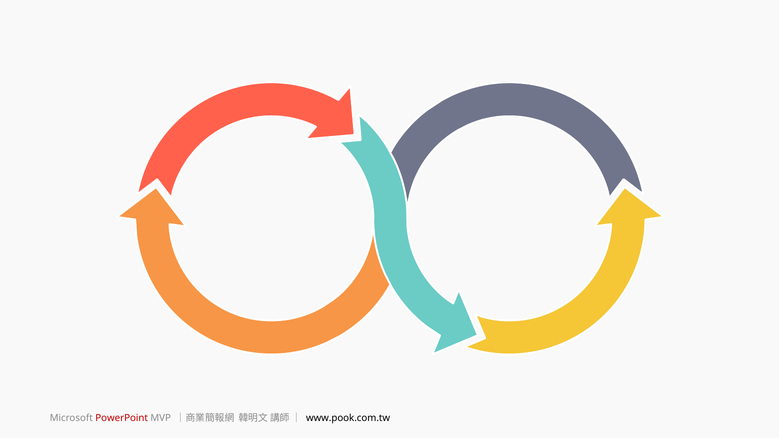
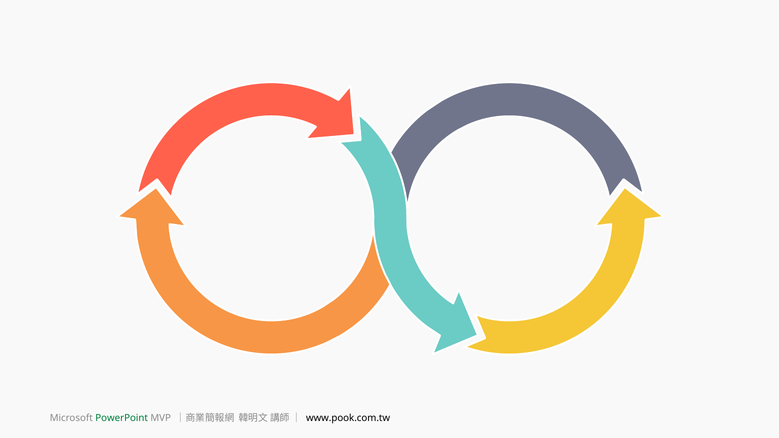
PowerPoint colour: red -> green
